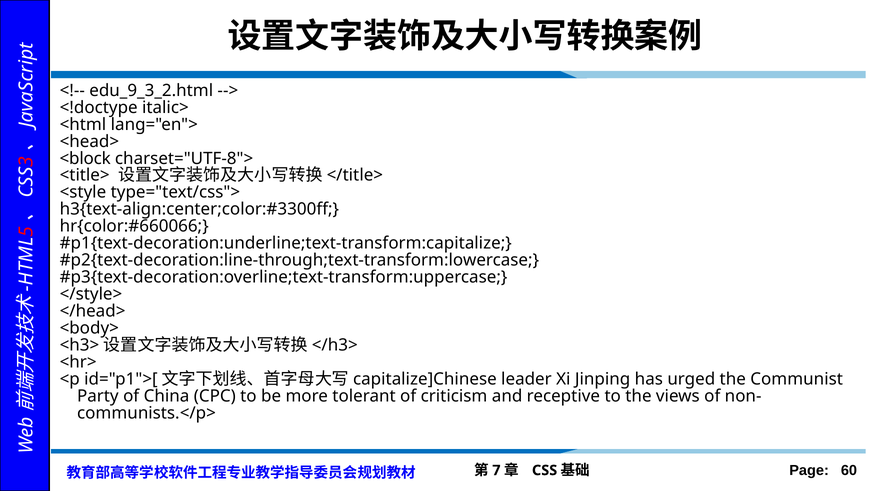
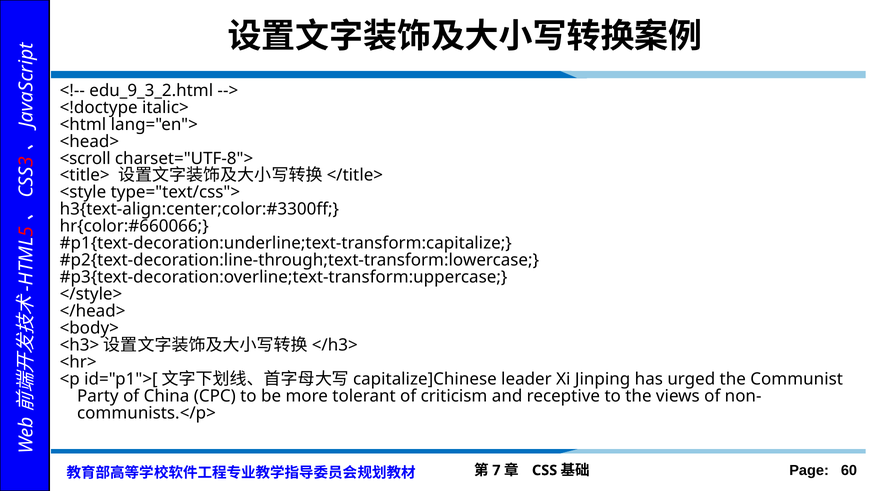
<block: <block -> <scroll
